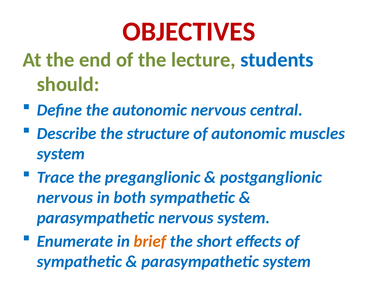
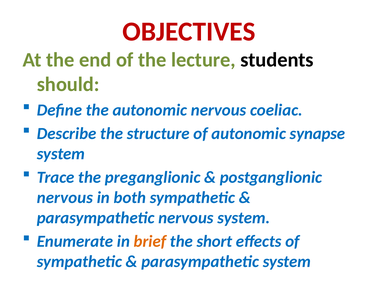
students colour: blue -> black
central: central -> coeliac
muscles: muscles -> synapse
